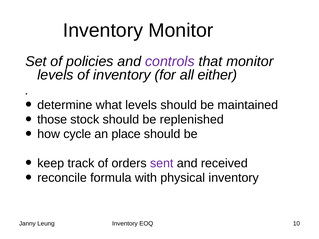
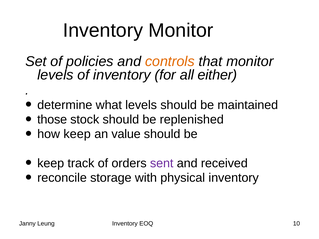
controls colour: purple -> orange
how cycle: cycle -> keep
place: place -> value
formula: formula -> storage
